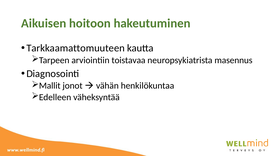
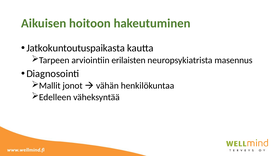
Tarkkaamattomuuteen: Tarkkaamattomuuteen -> Jatkokuntoutuspaikasta
toistavaa: toistavaa -> erilaisten
